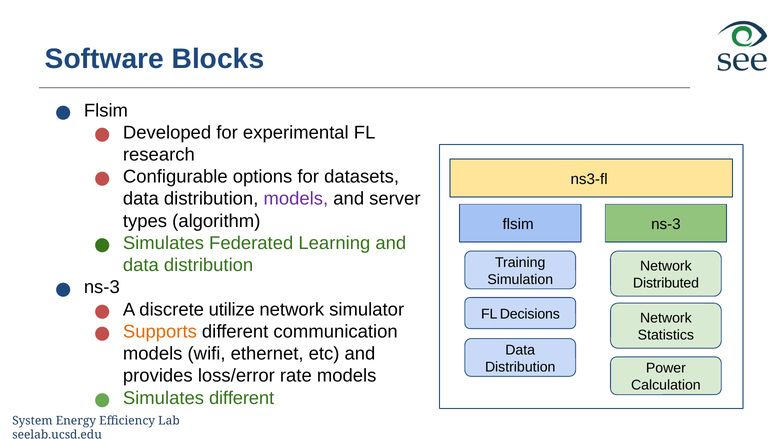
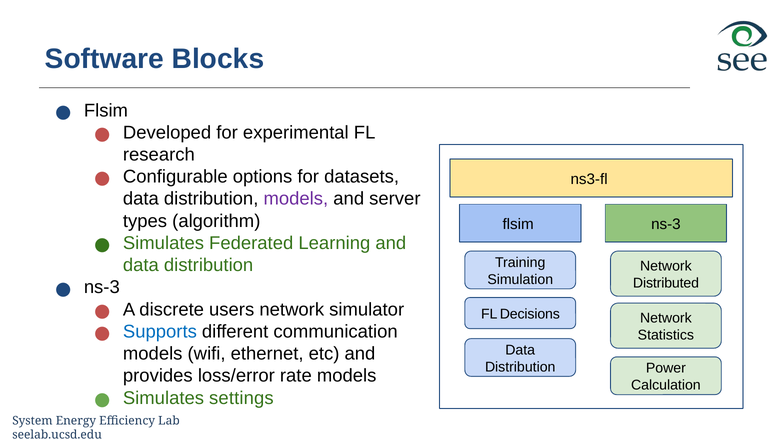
utilize: utilize -> users
Supports colour: orange -> blue
Simulates different: different -> settings
